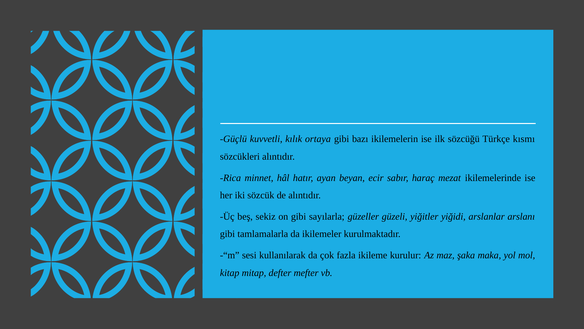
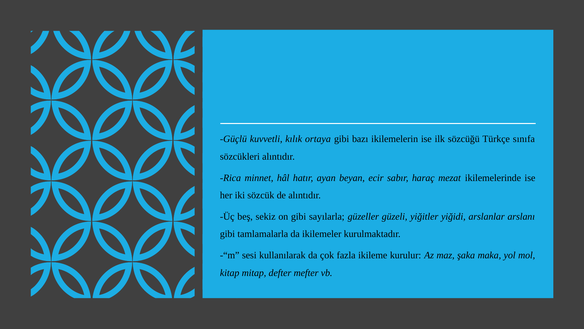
kısmı: kısmı -> sınıfa
